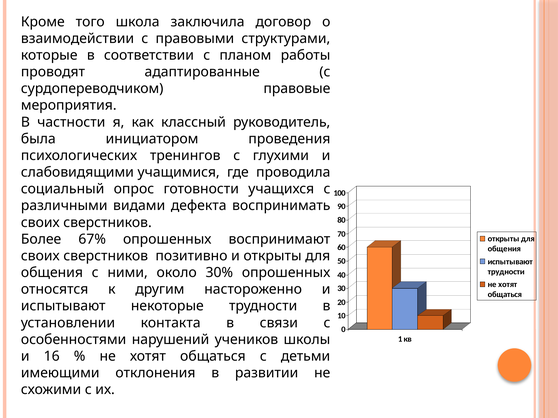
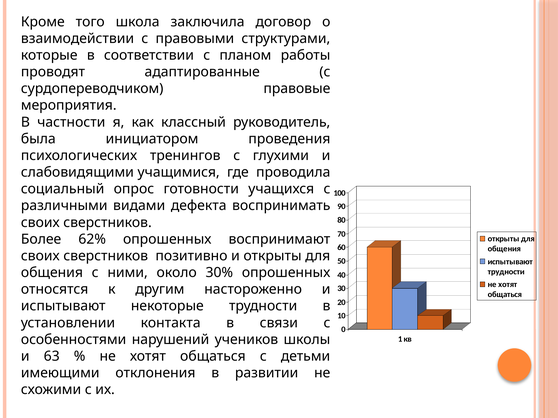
67%: 67% -> 62%
16: 16 -> 63
